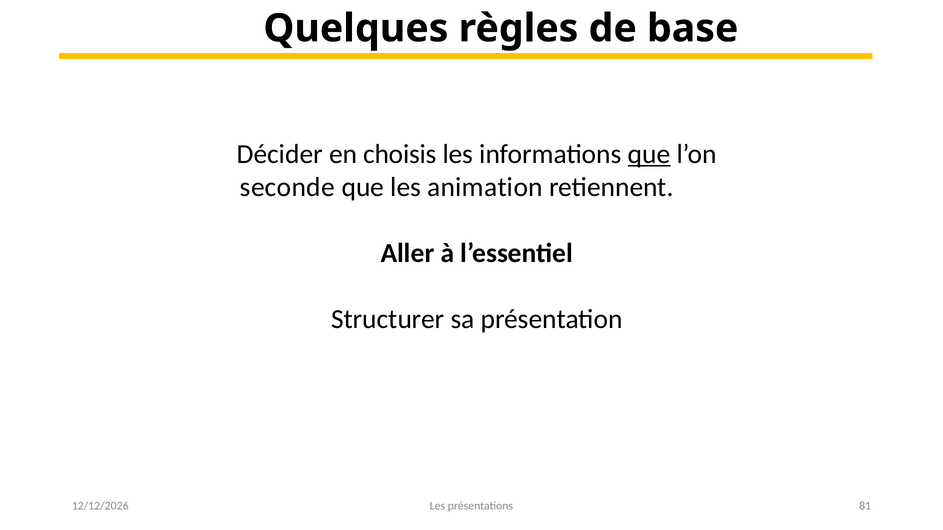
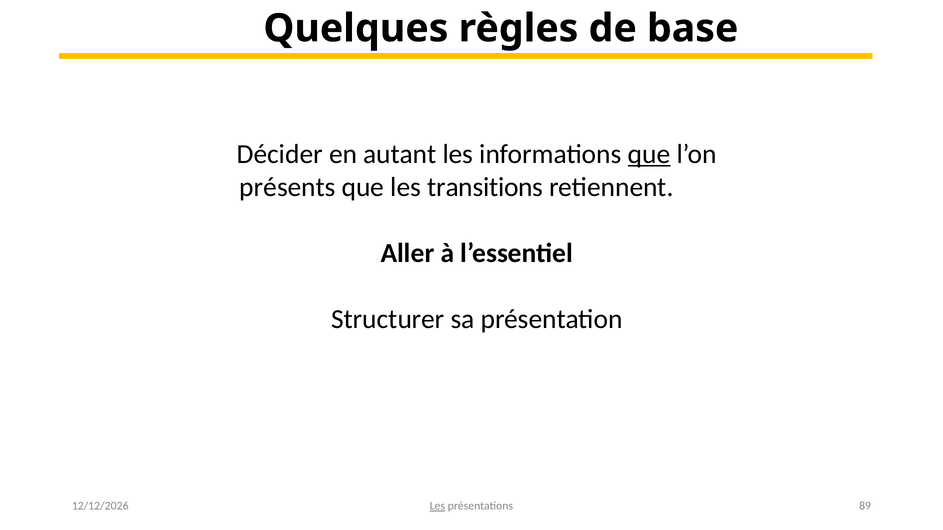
choisis: choisis -> autant
seconde: seconde -> présents
animation: animation -> transitions
Les at (437, 506) underline: none -> present
81: 81 -> 89
